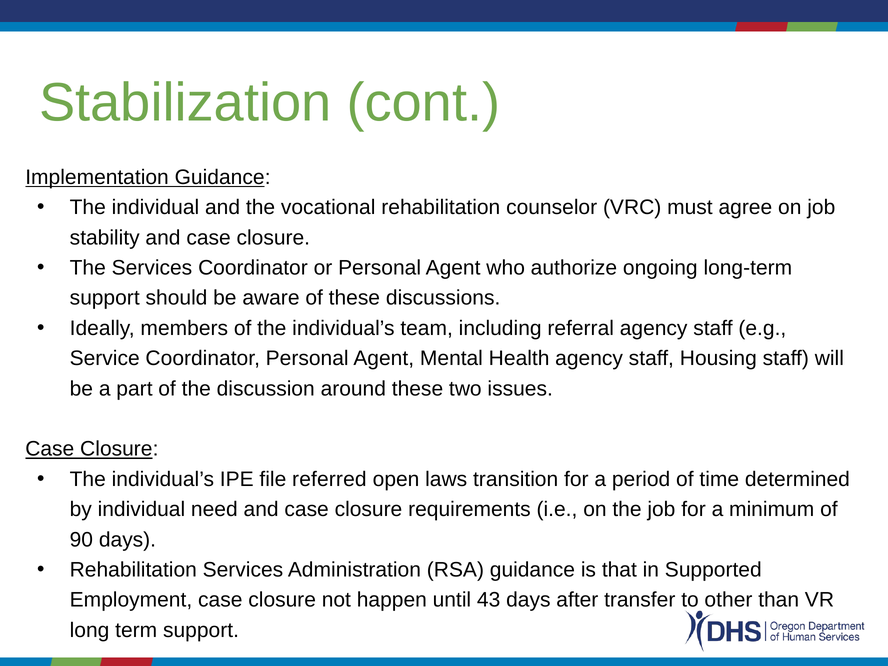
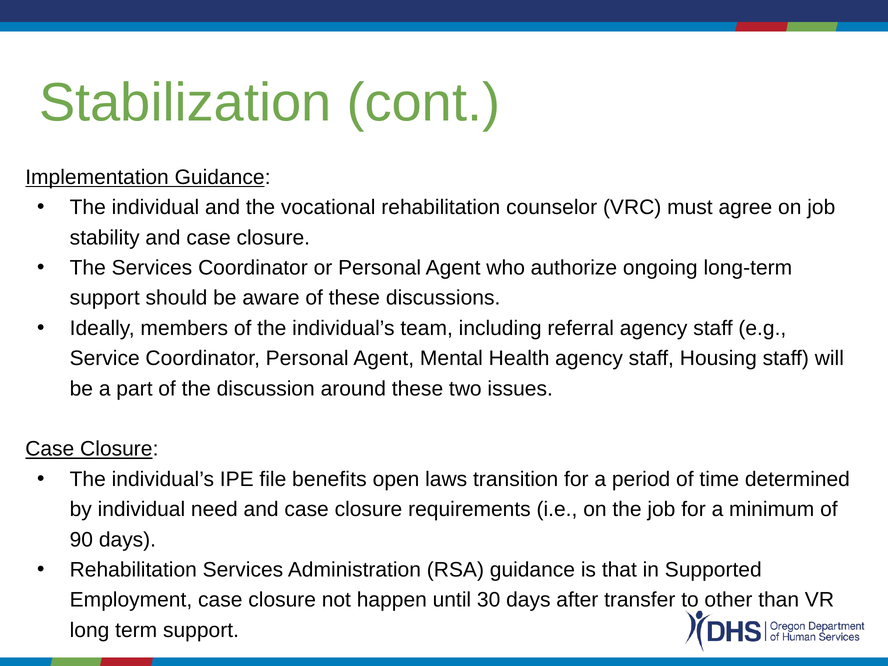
referred: referred -> benefits
43: 43 -> 30
